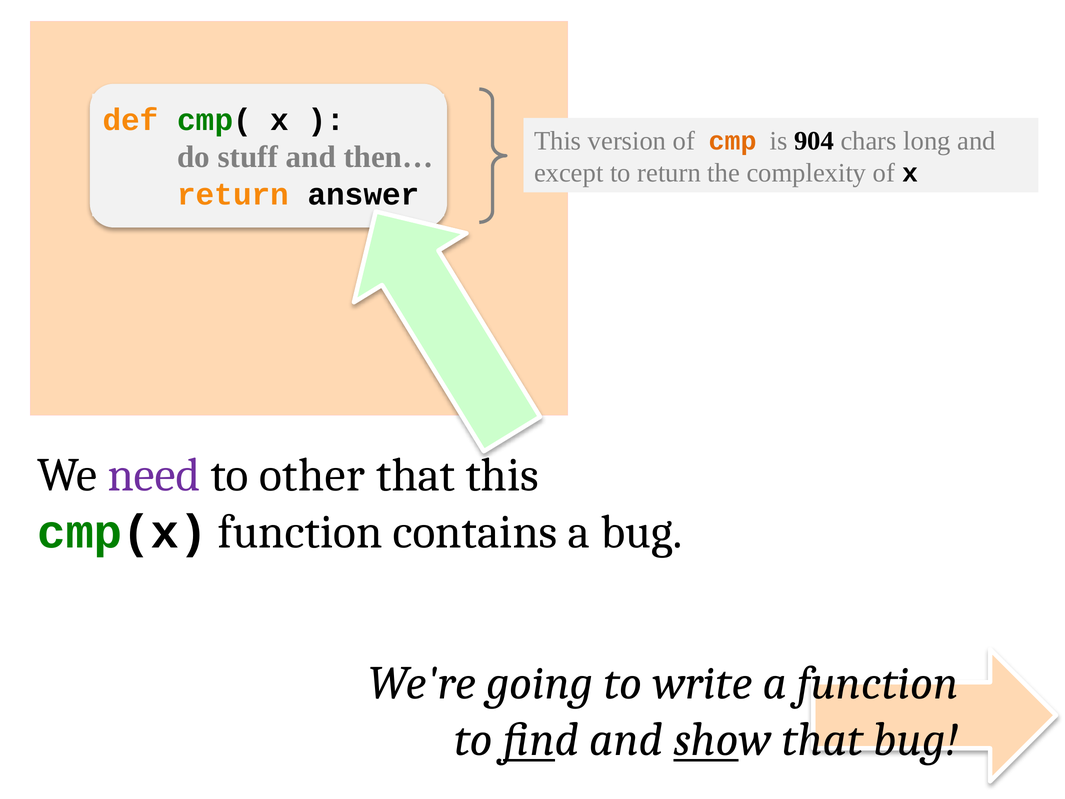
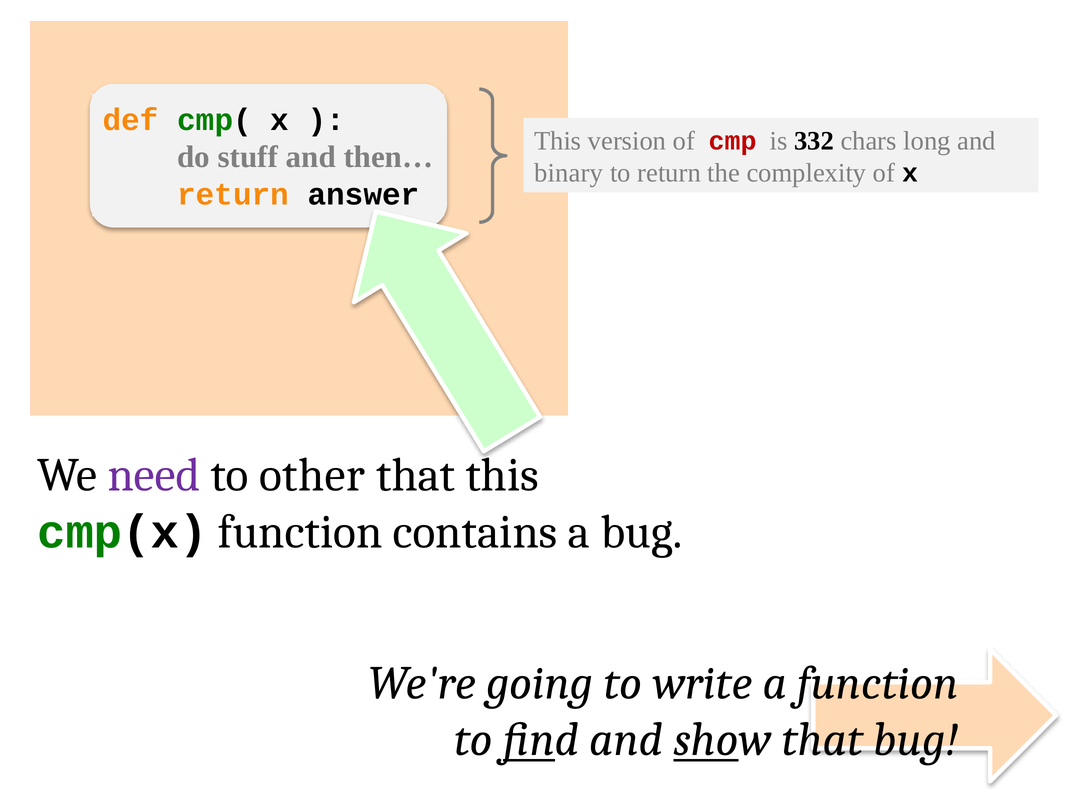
cmp colour: orange -> red
904: 904 -> 332
except: except -> binary
